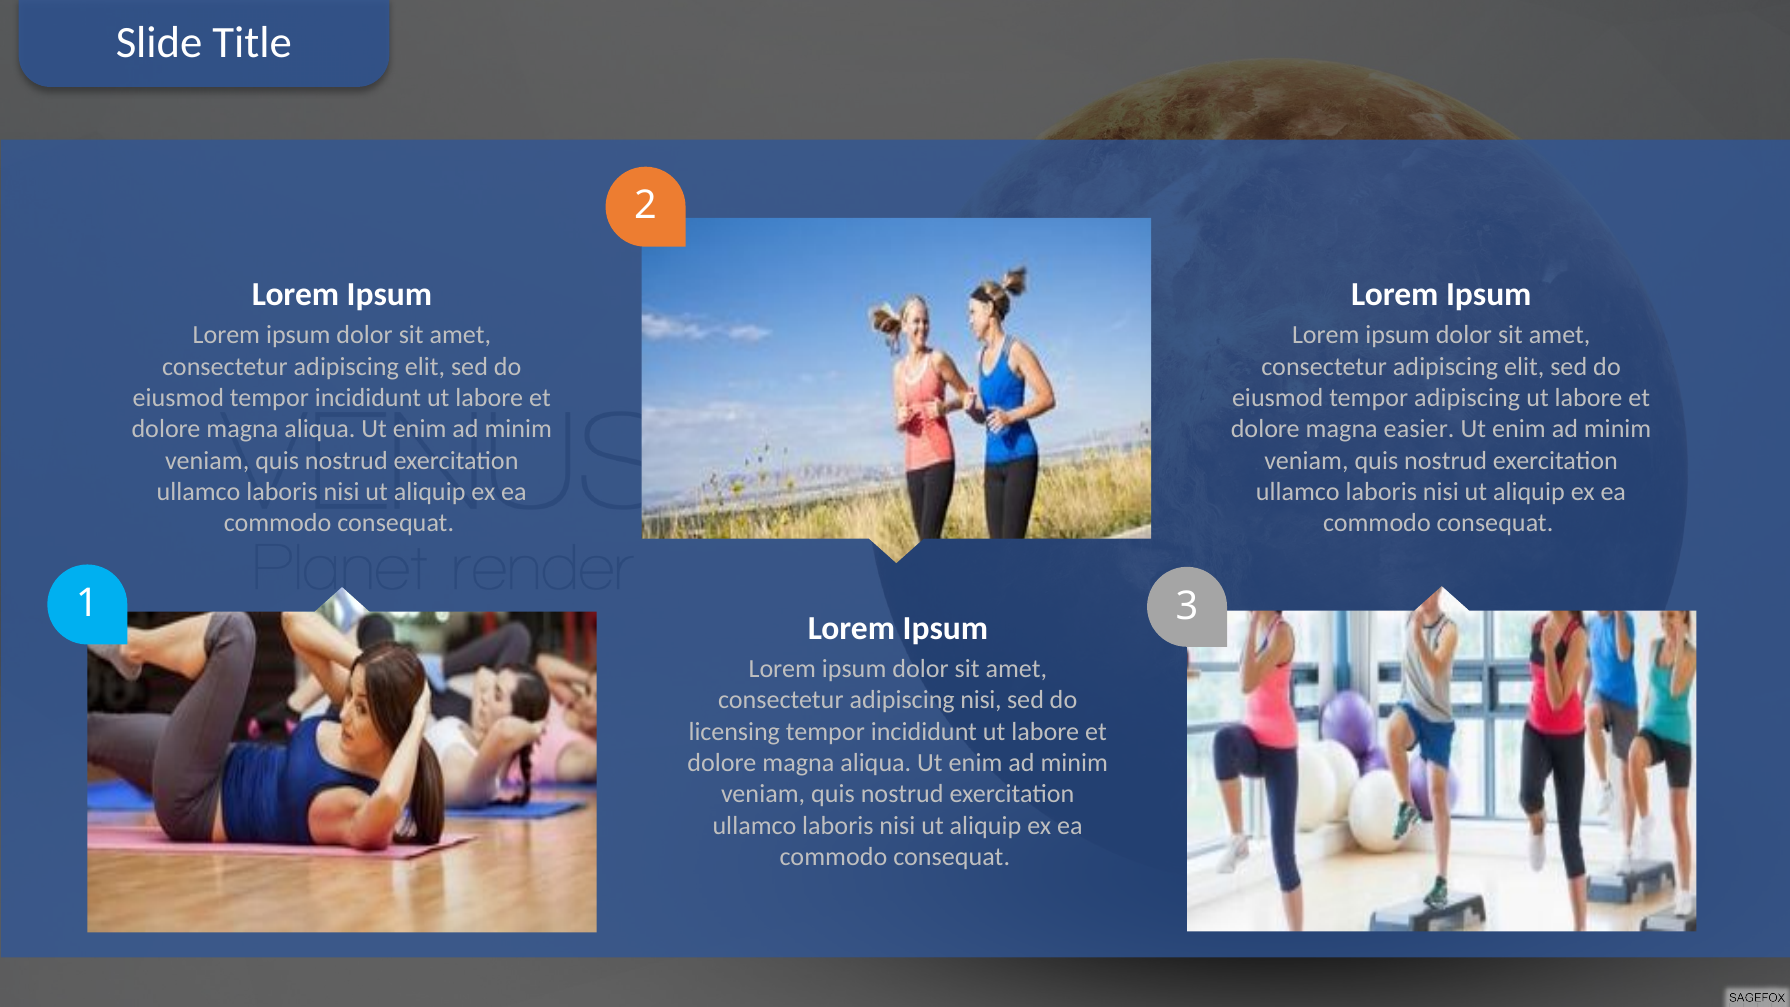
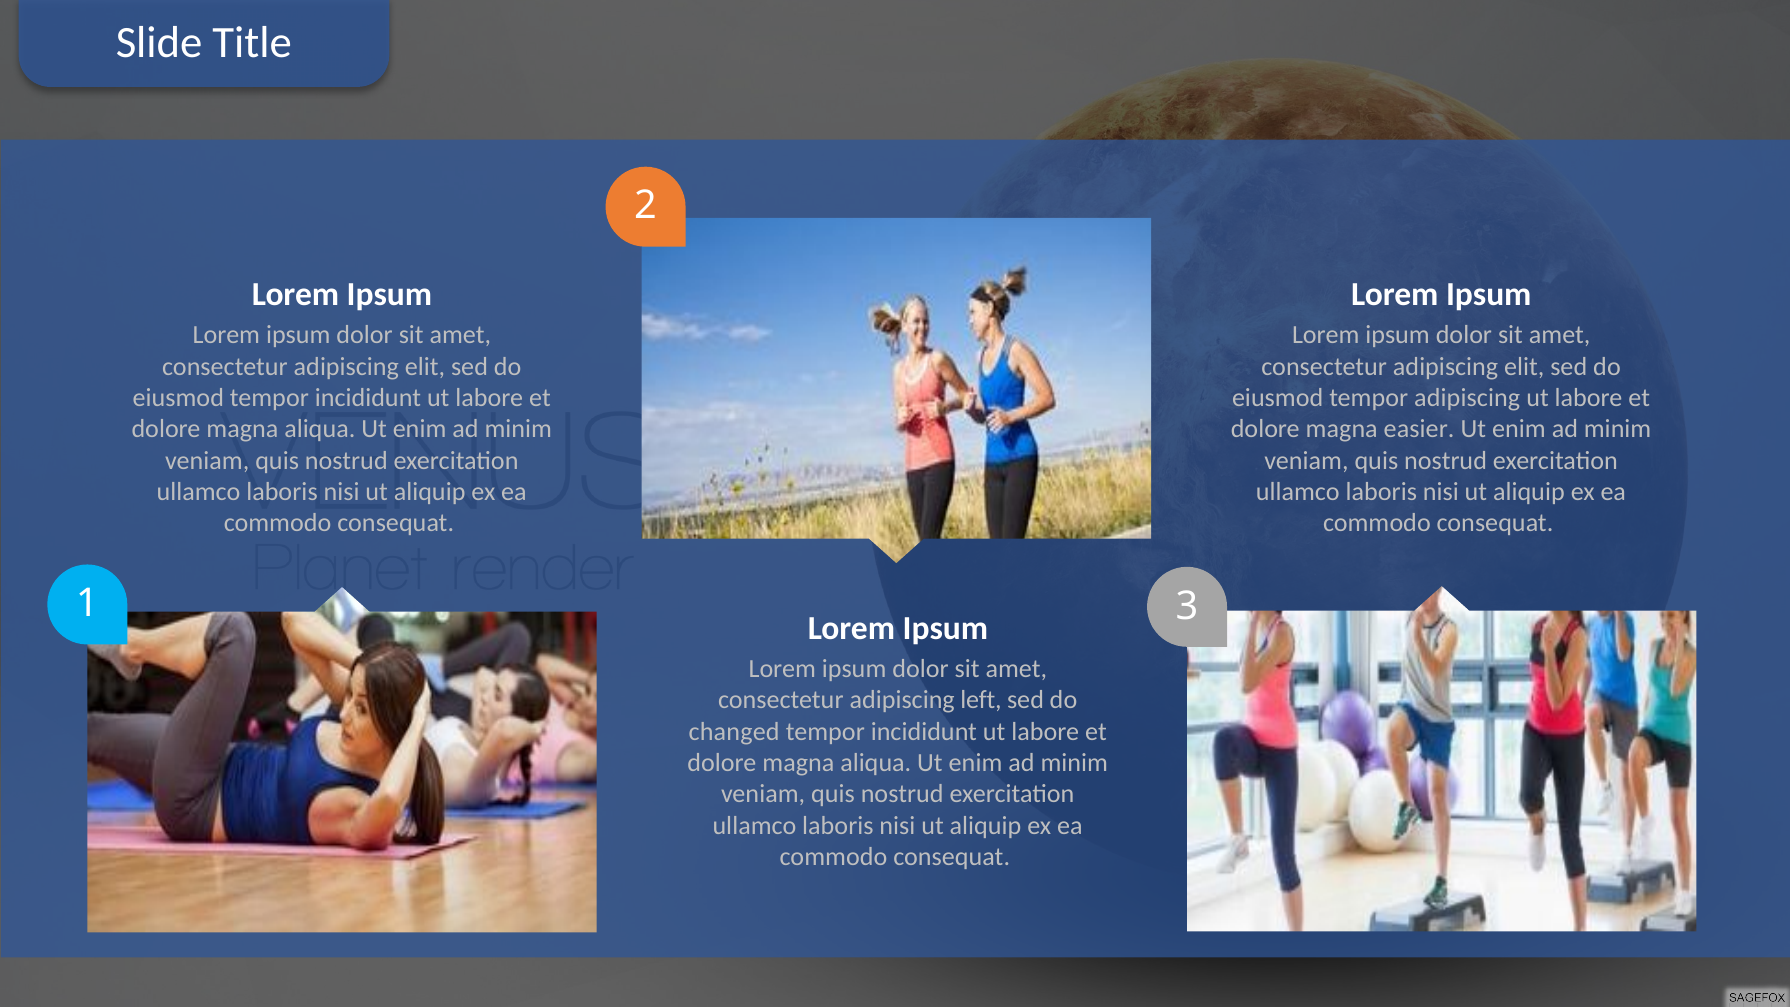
adipiscing nisi: nisi -> left
licensing: licensing -> changed
